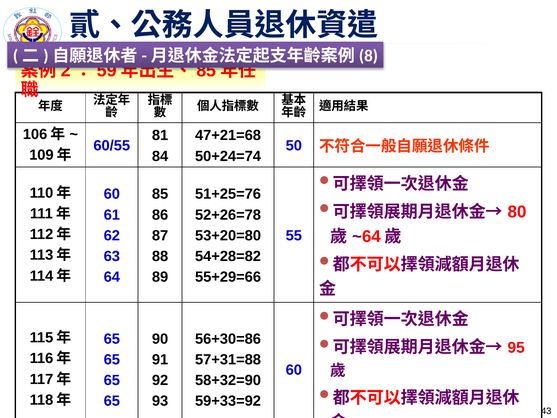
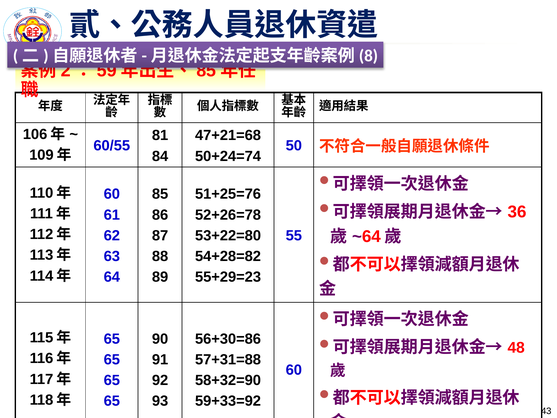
80: 80 -> 36
53+20=80: 53+20=80 -> 53+22=80
55+29=66: 55+29=66 -> 55+29=23
95: 95 -> 48
